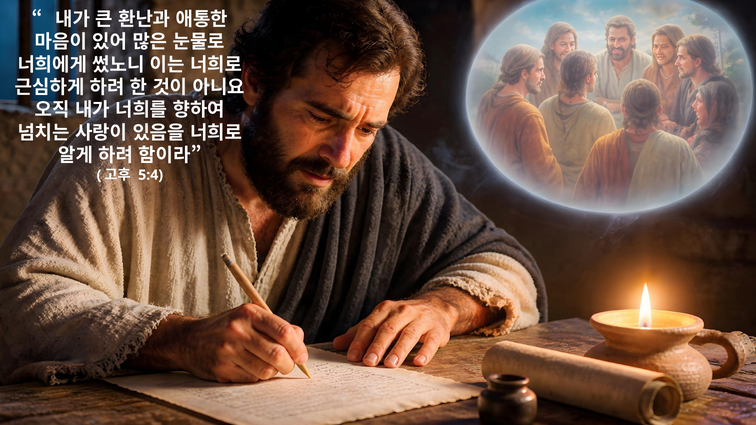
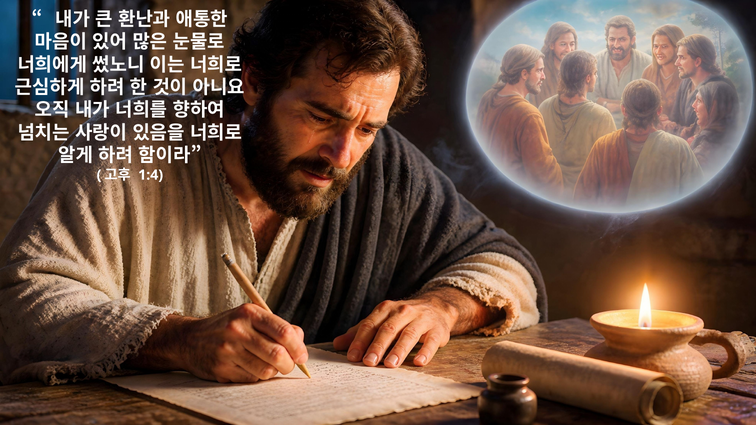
5:4: 5:4 -> 1:4
